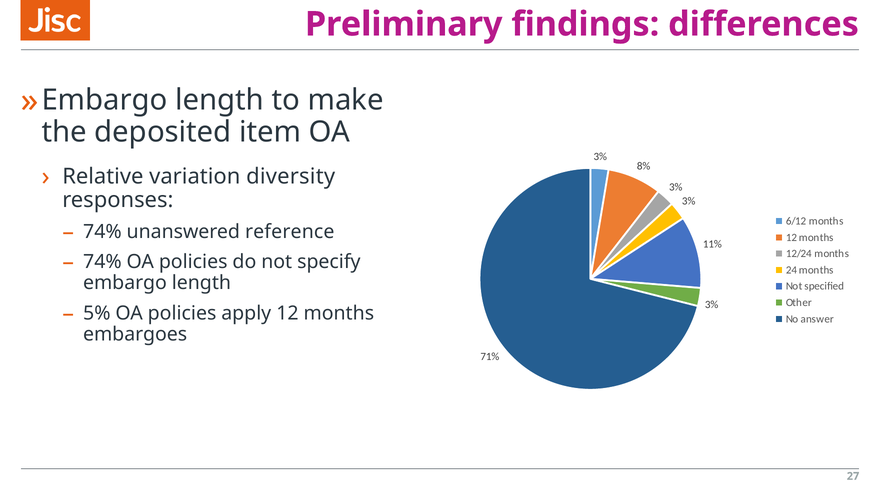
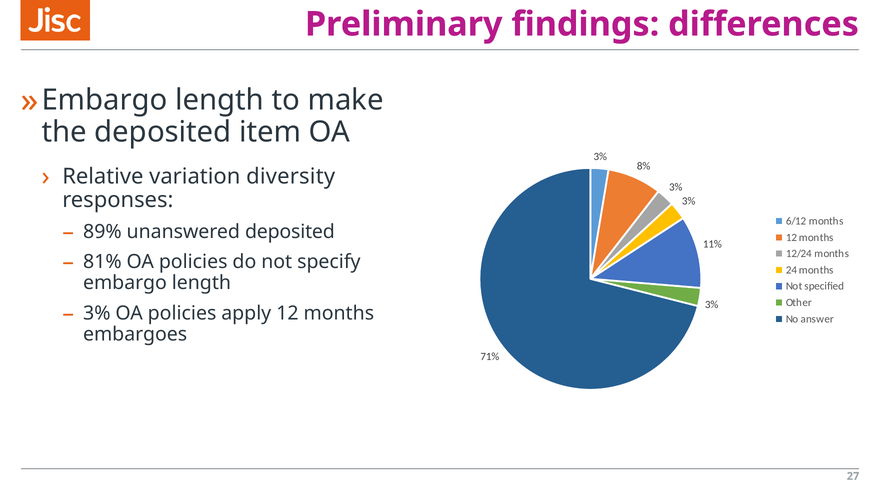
74% at (102, 232): 74% -> 89%
unanswered reference: reference -> deposited
74% at (102, 262): 74% -> 81%
5% at (97, 313): 5% -> 3%
